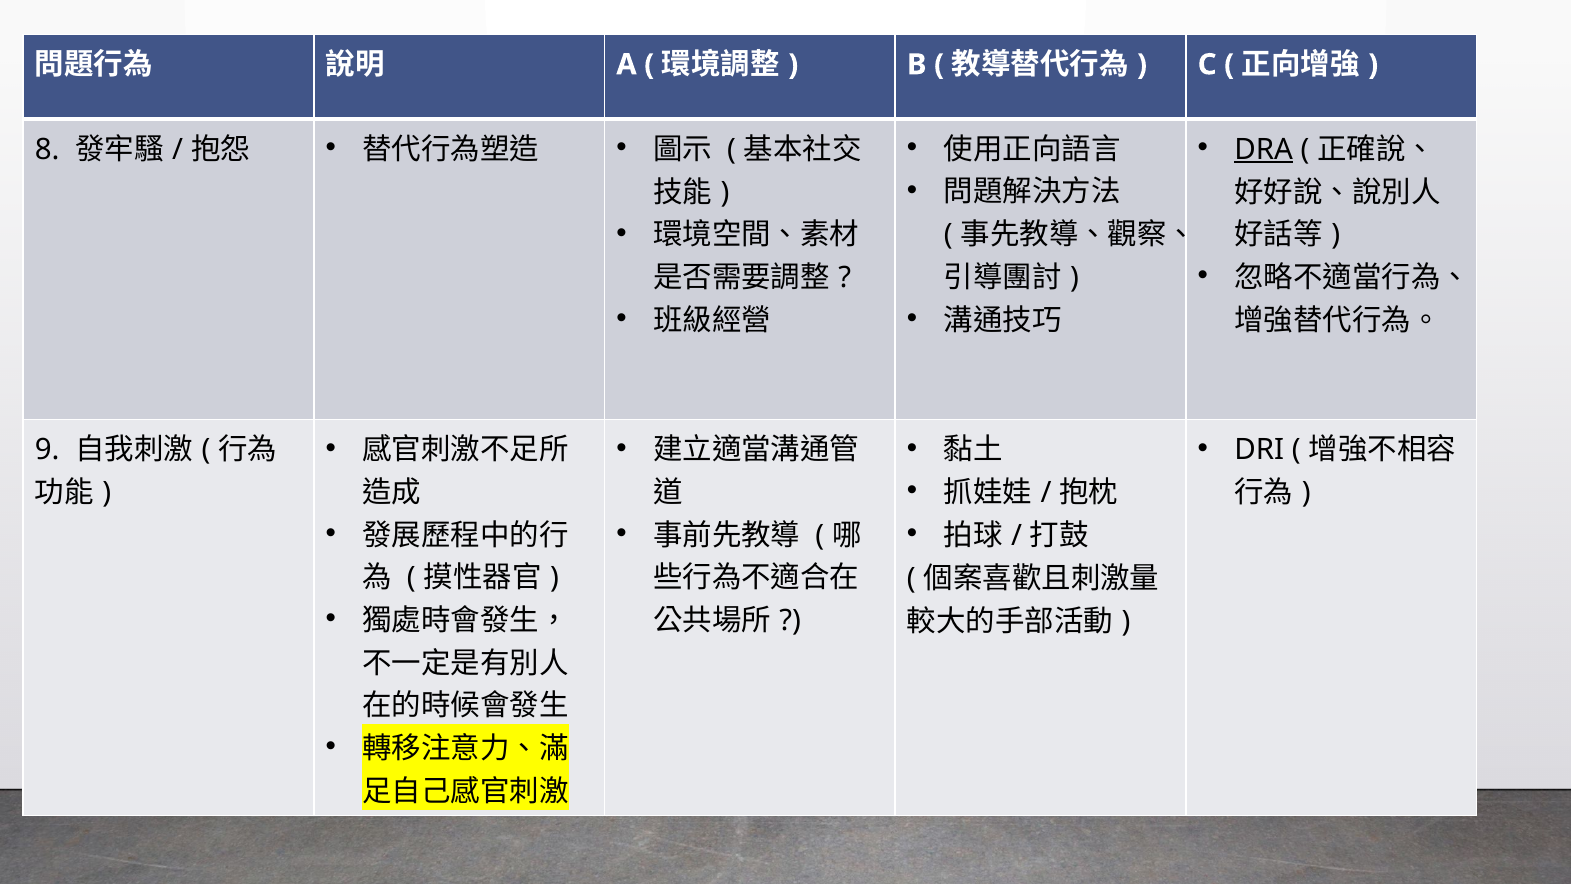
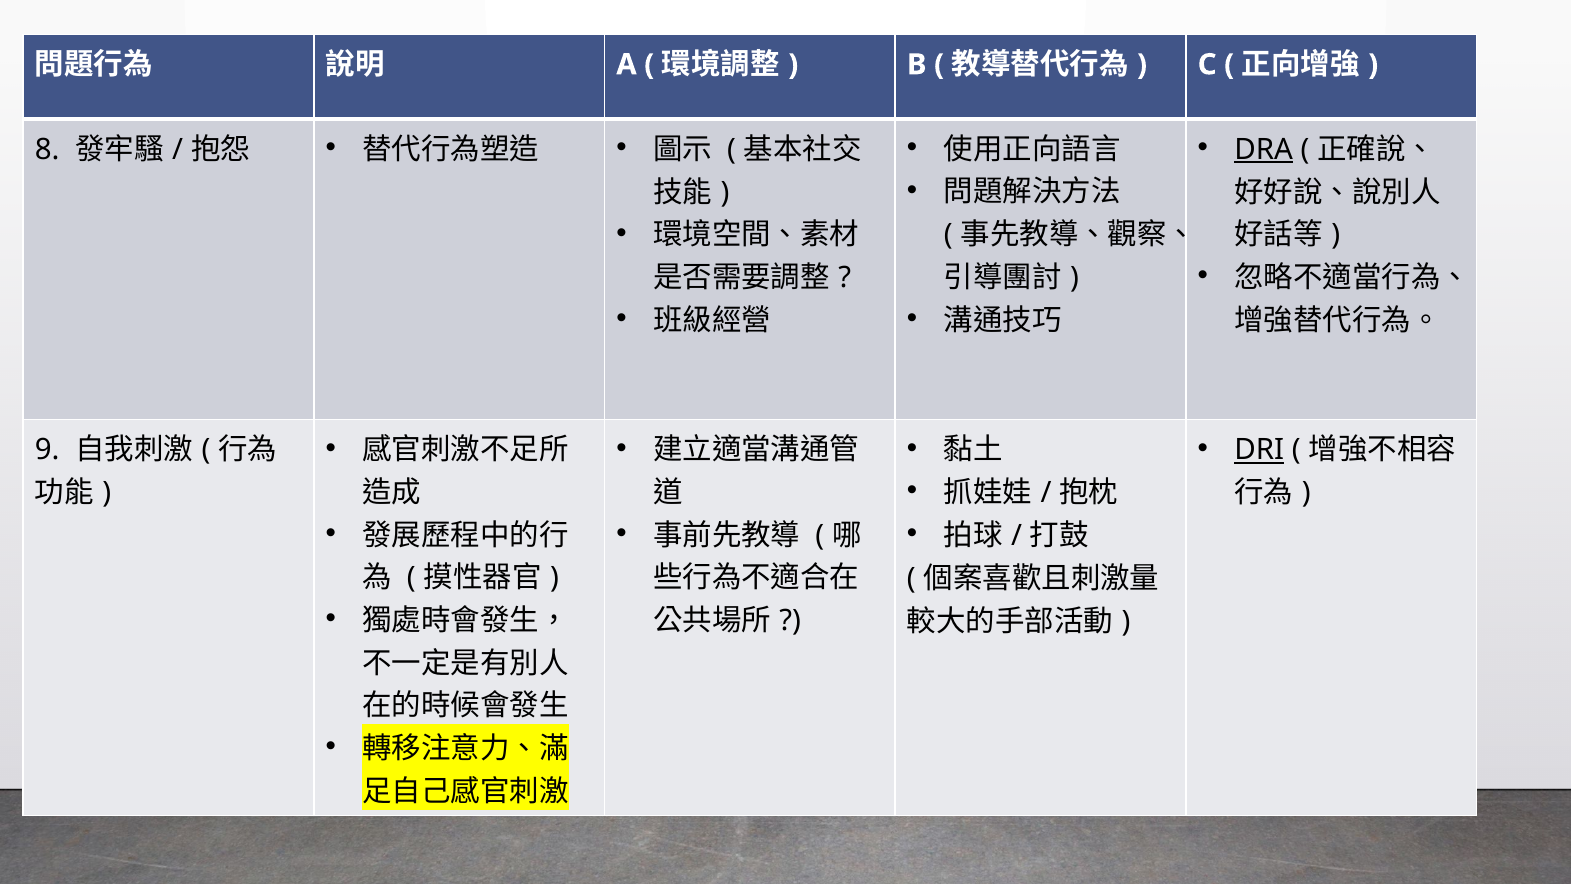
DRI underline: none -> present
